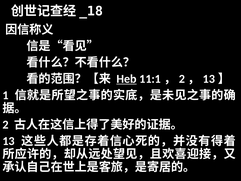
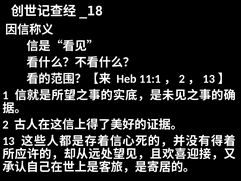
Heb underline: present -> none
